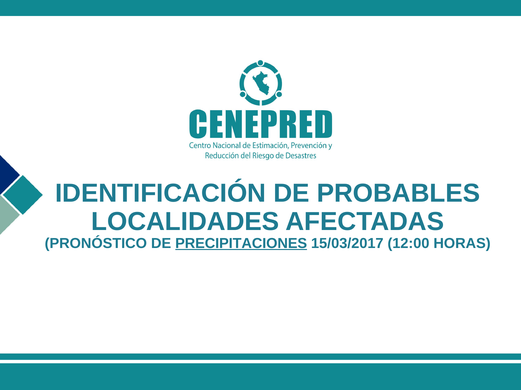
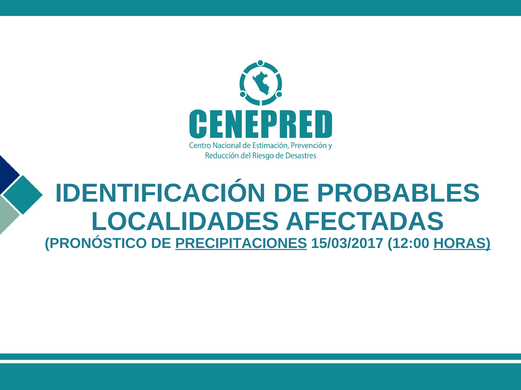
HORAS underline: none -> present
